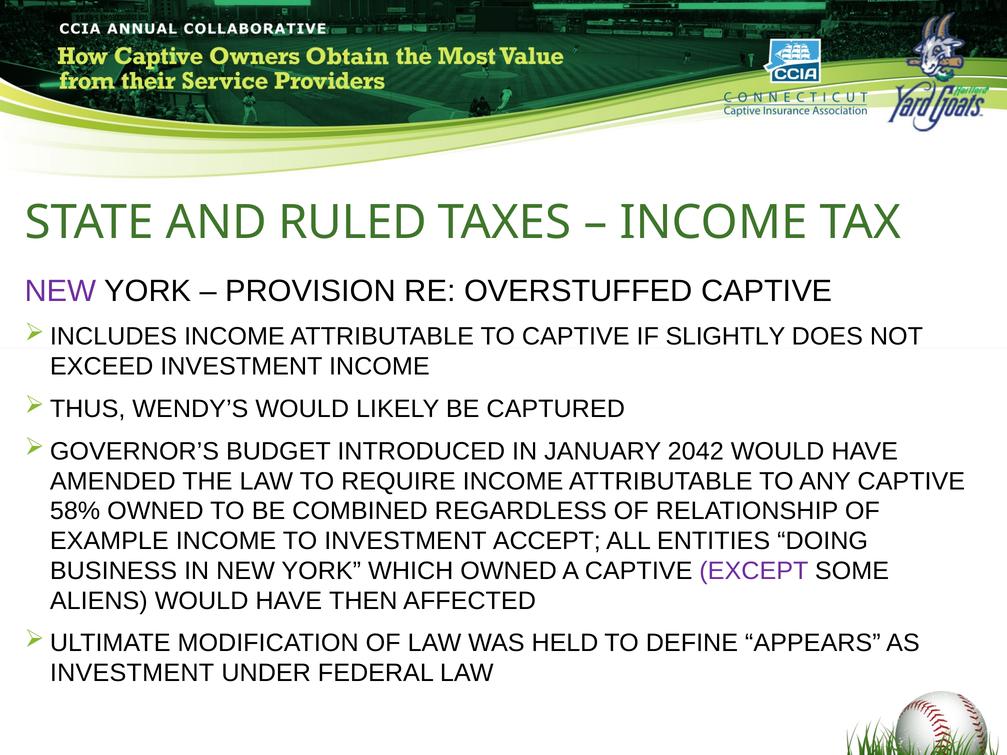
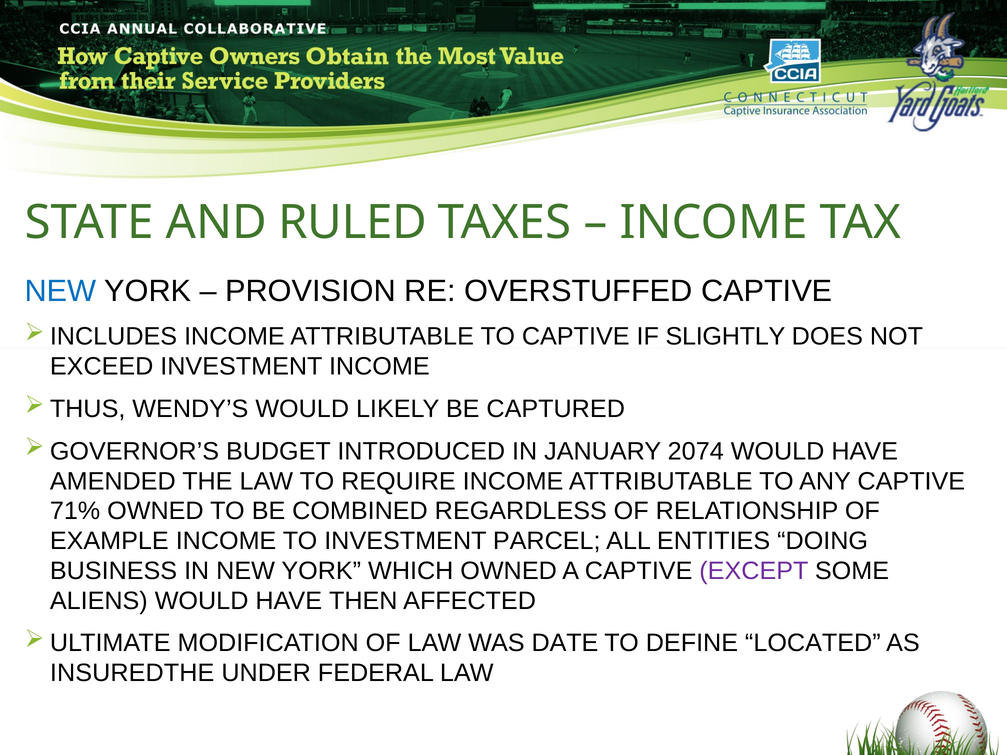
NEW at (61, 291) colour: purple -> blue
2042: 2042 -> 2074
58%: 58% -> 71%
ACCEPT: ACCEPT -> PARCEL
HELD: HELD -> DATE
APPEARS: APPEARS -> LOCATED
INVESTMENT at (132, 673): INVESTMENT -> INSUREDTHE
